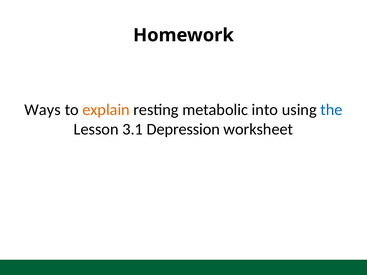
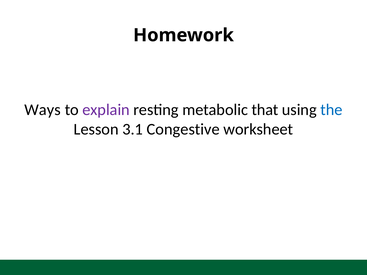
explain colour: orange -> purple
into: into -> that
Depression: Depression -> Congestive
